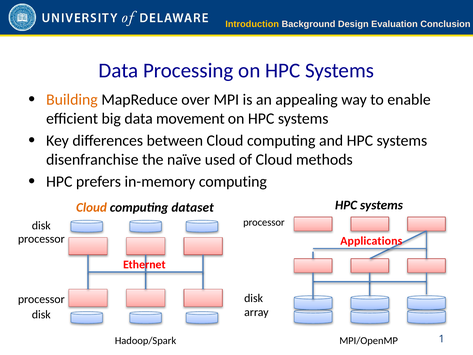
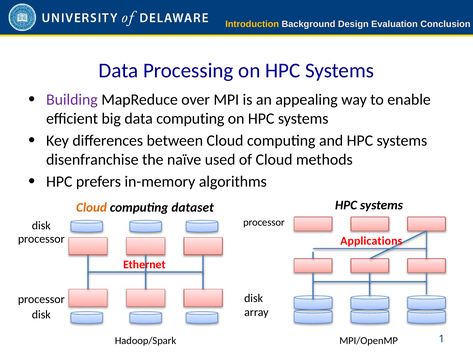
Building colour: orange -> purple
data movement: movement -> computing
in-memory computing: computing -> algorithms
